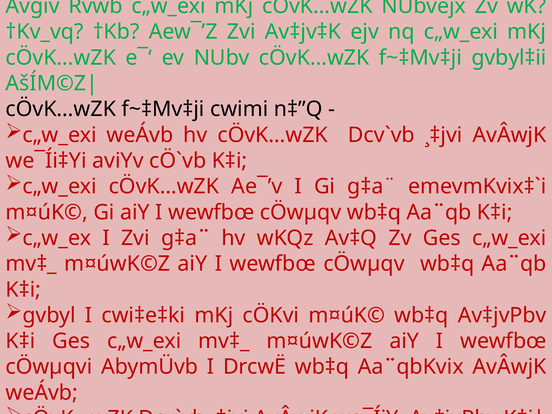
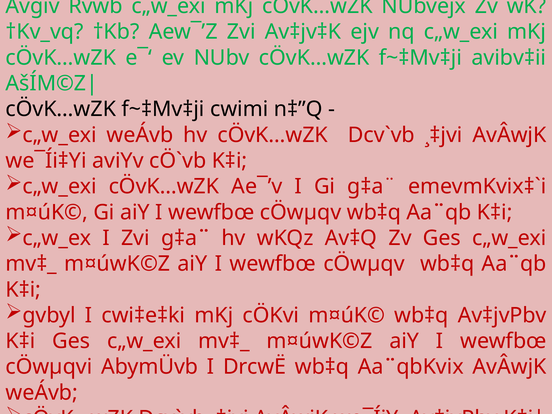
gvbyl‡ii: gvbyl‡ii -> avibv‡ii
